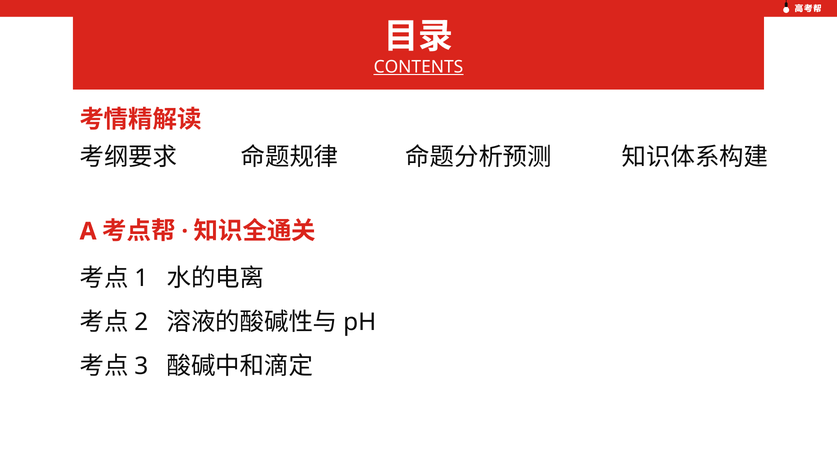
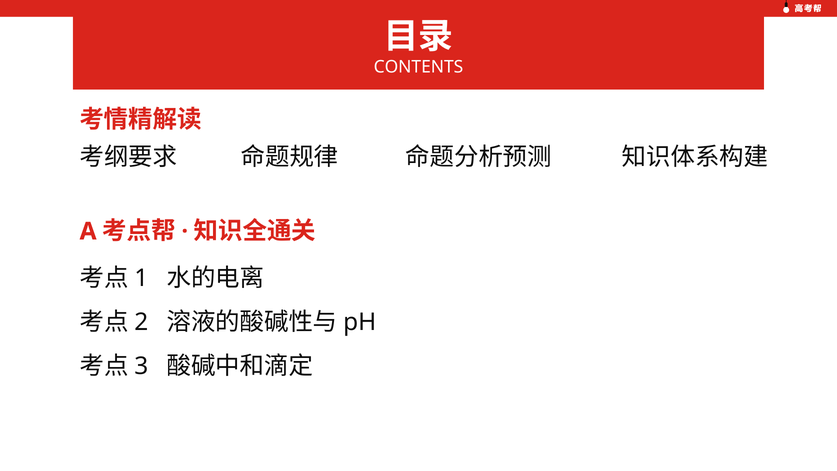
CONTENTS underline: present -> none
